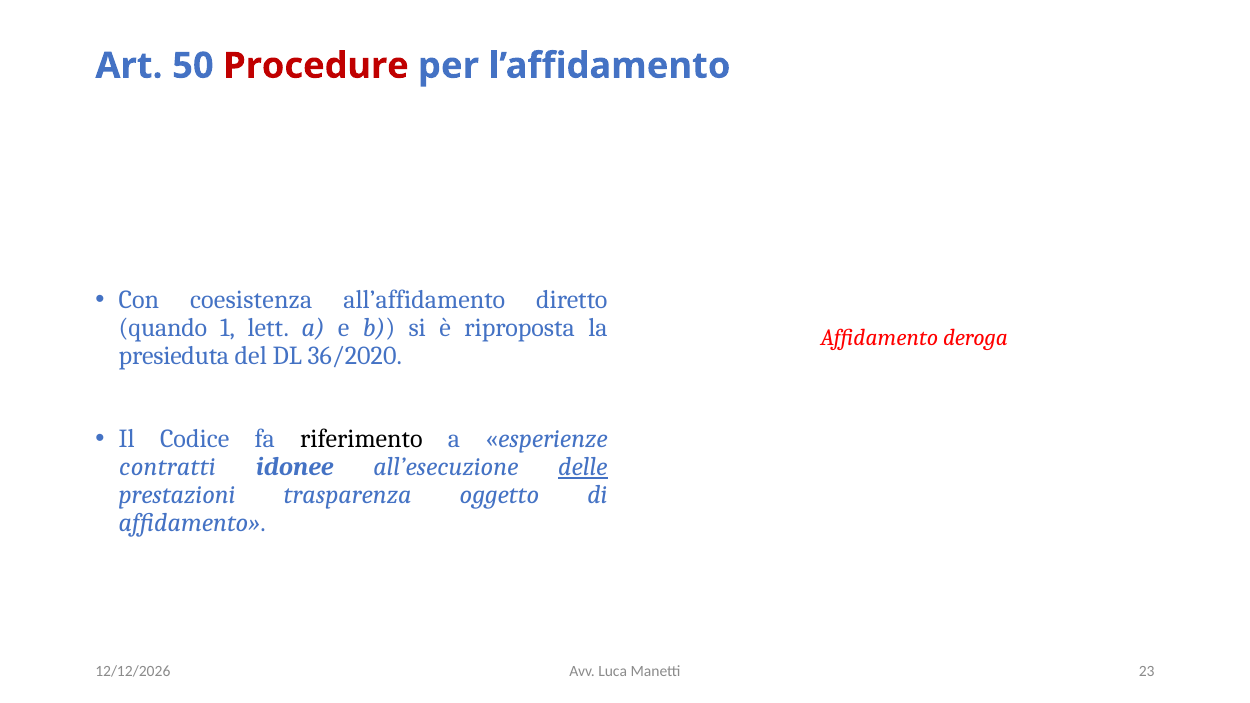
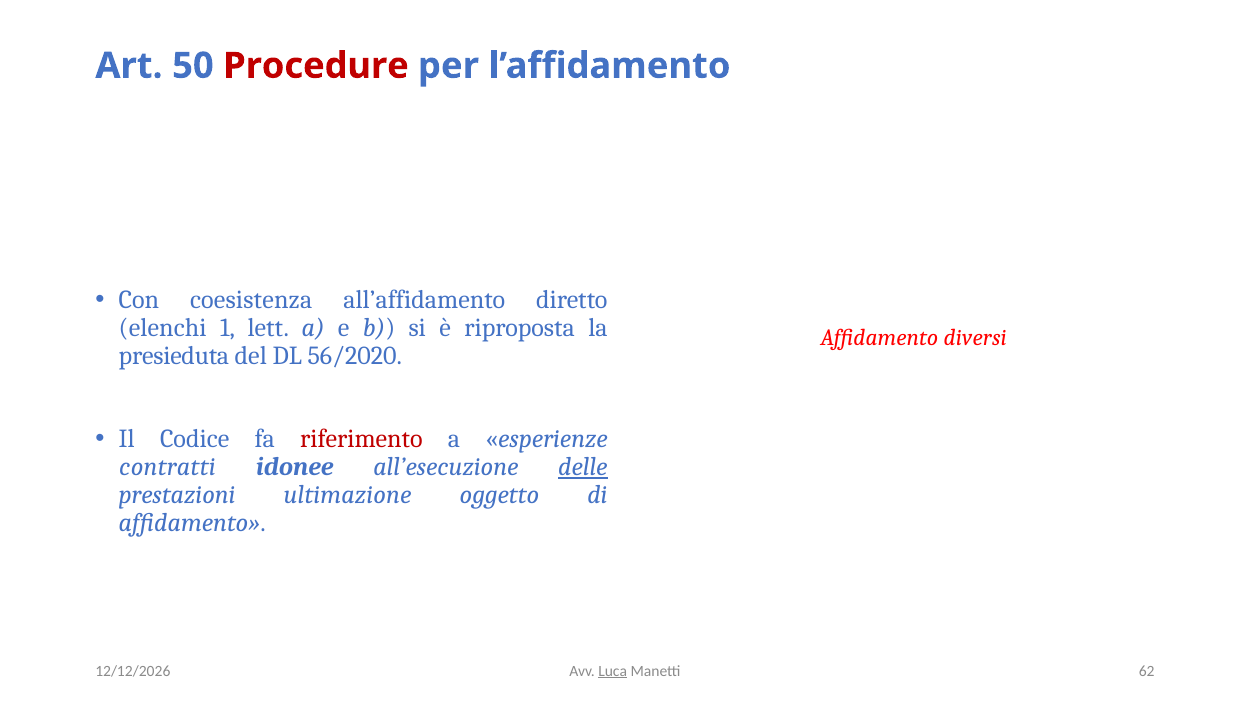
quando: quando -> elenchi
deroga: deroga -> diversi
36/2020: 36/2020 -> 56/2020
riferimento colour: black -> red
trasparenza: trasparenza -> ultimazione
Luca underline: none -> present
23: 23 -> 62
